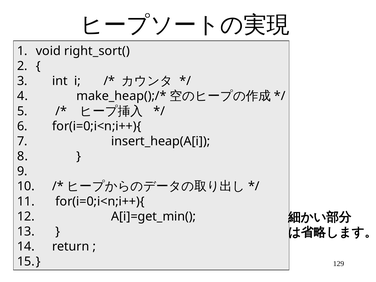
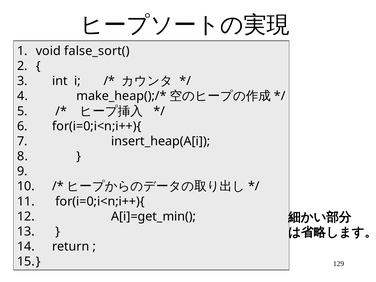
right_sort(: right_sort( -> false_sort(
